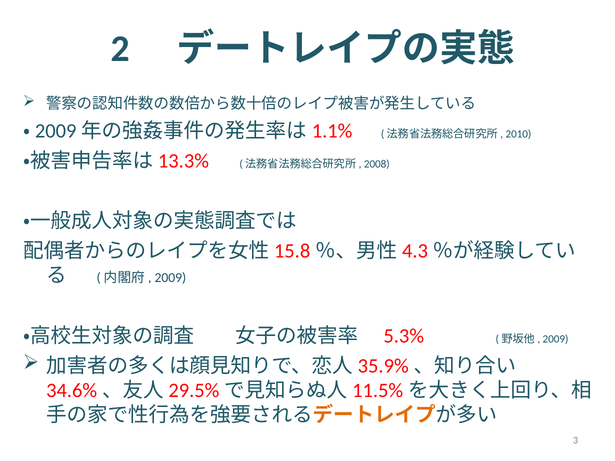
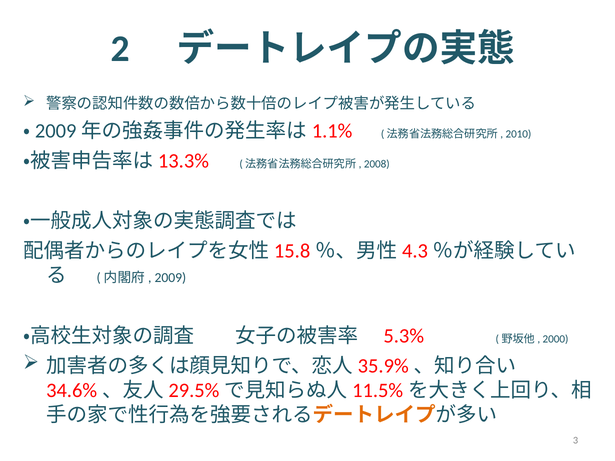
2009 at (556, 339): 2009 -> 2000
